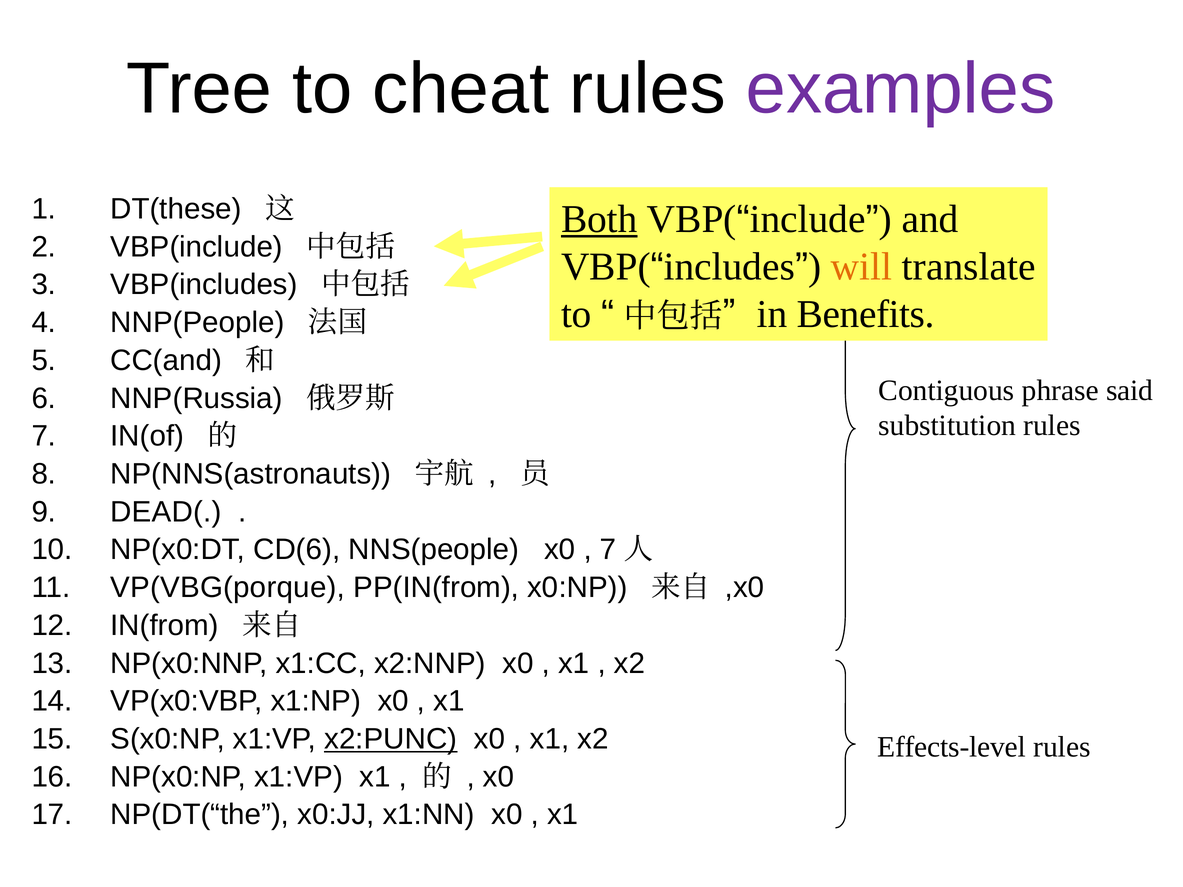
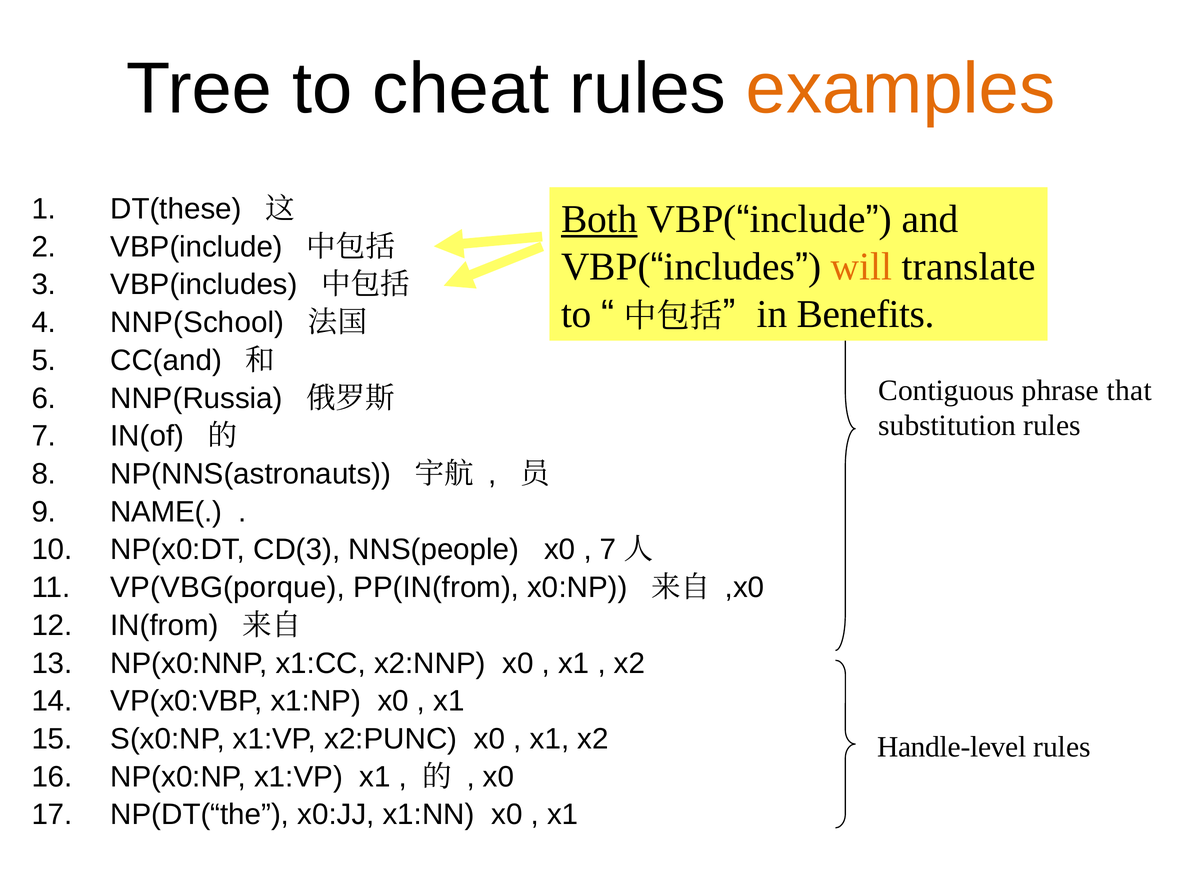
examples colour: purple -> orange
NNP(People: NNP(People -> NNP(School
said: said -> that
DEAD(: DEAD( -> NAME(
CD(6: CD(6 -> CD(3
x2:PUNC underline: present -> none
Effects-level: Effects-level -> Handle-level
